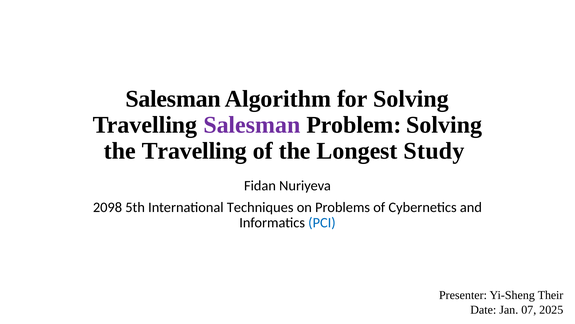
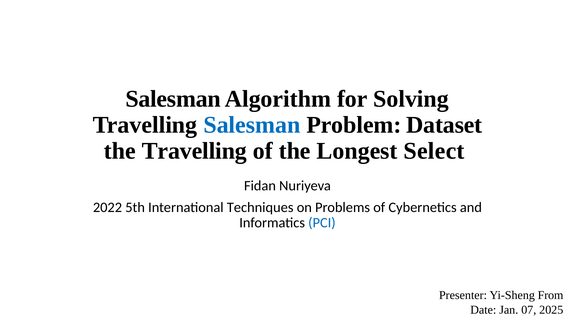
Salesman at (252, 125) colour: purple -> blue
Problem Solving: Solving -> Dataset
Study: Study -> Select
2098: 2098 -> 2022
Their: Their -> From
